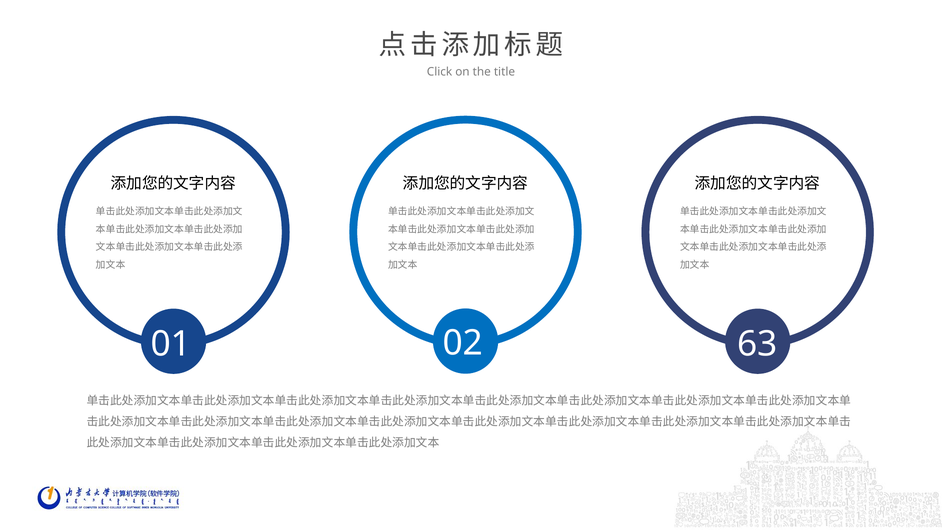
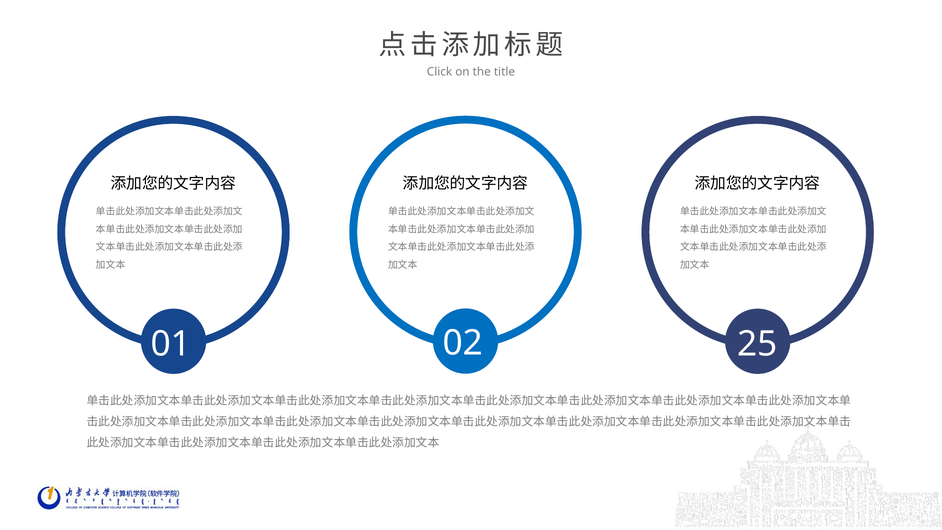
63: 63 -> 25
